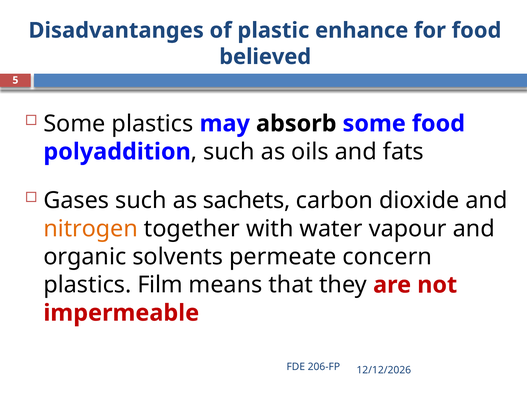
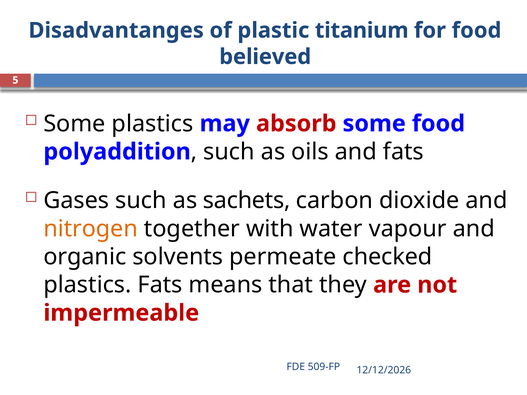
enhance: enhance -> titanium
absorb colour: black -> red
concern: concern -> checked
plastics Film: Film -> Fats
206-FP: 206-FP -> 509-FP
